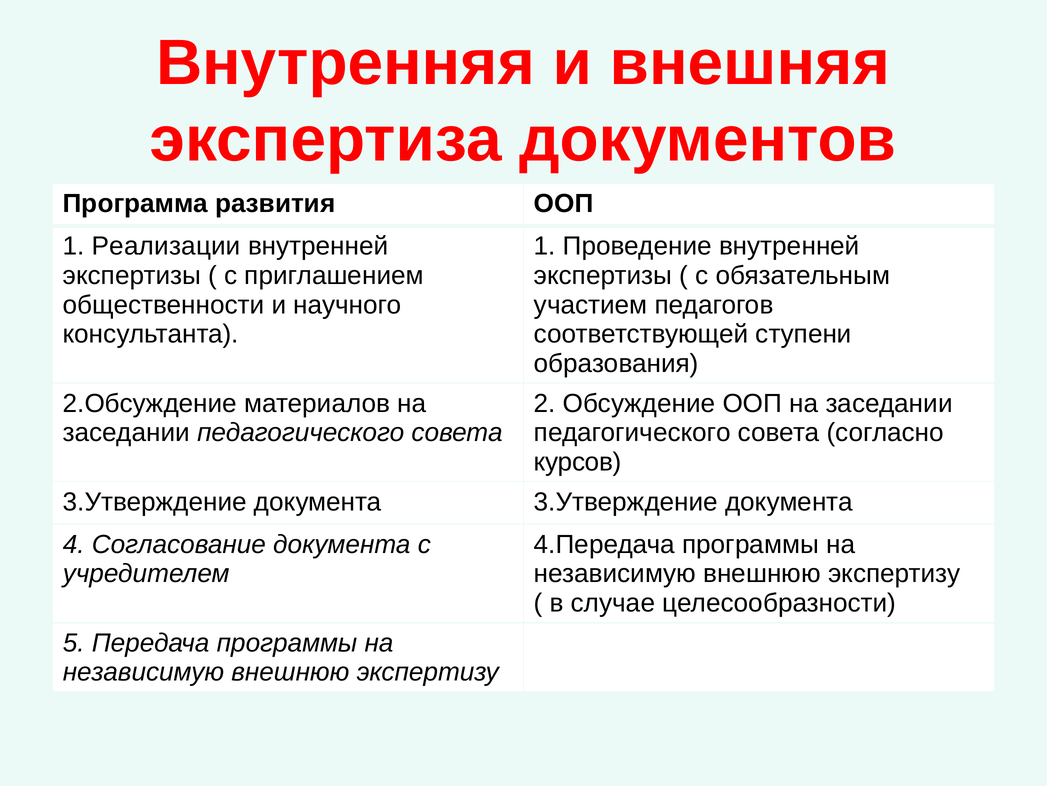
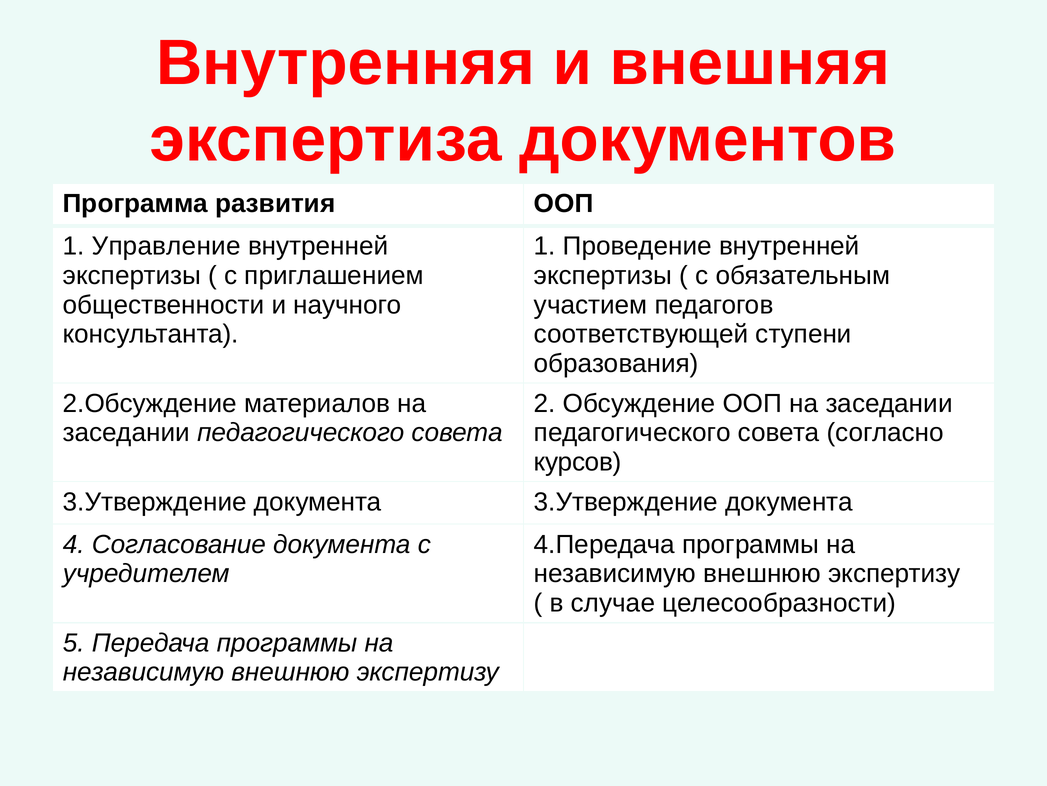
Реализации: Реализации -> Управление
